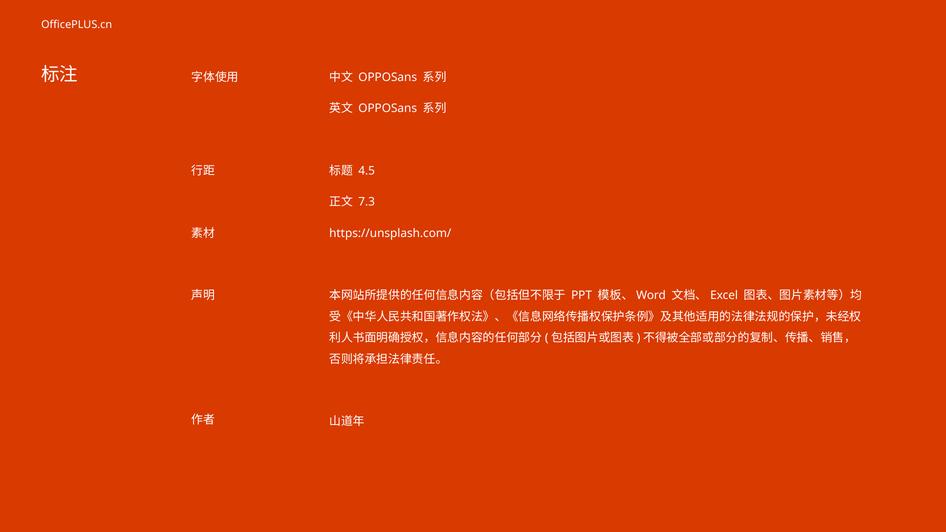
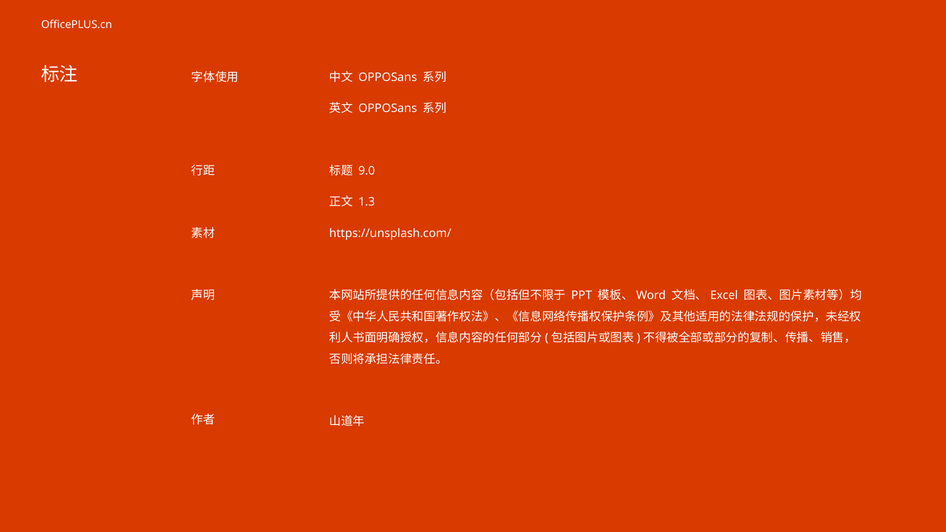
4.5: 4.5 -> 9.0
7.3: 7.3 -> 1.3
